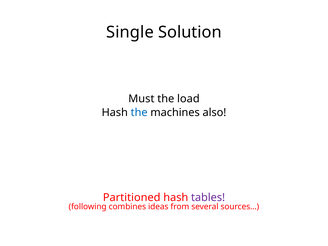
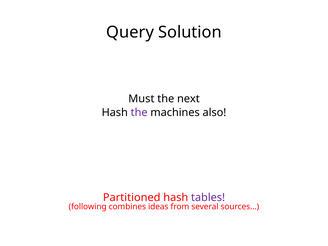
Single: Single -> Query
load: load -> next
the at (139, 113) colour: blue -> purple
